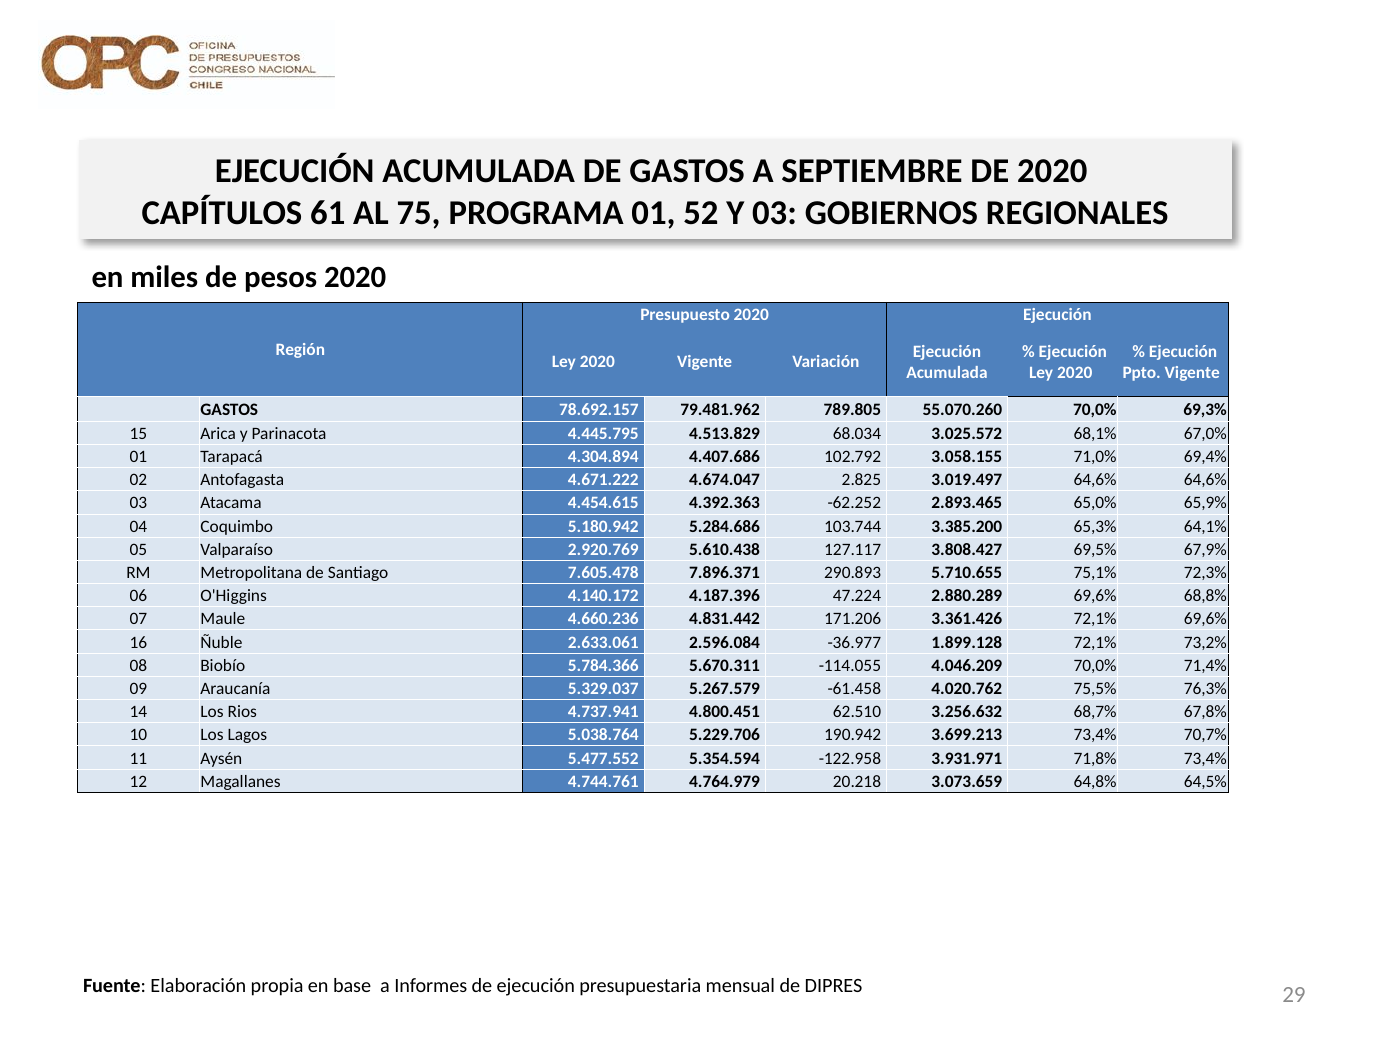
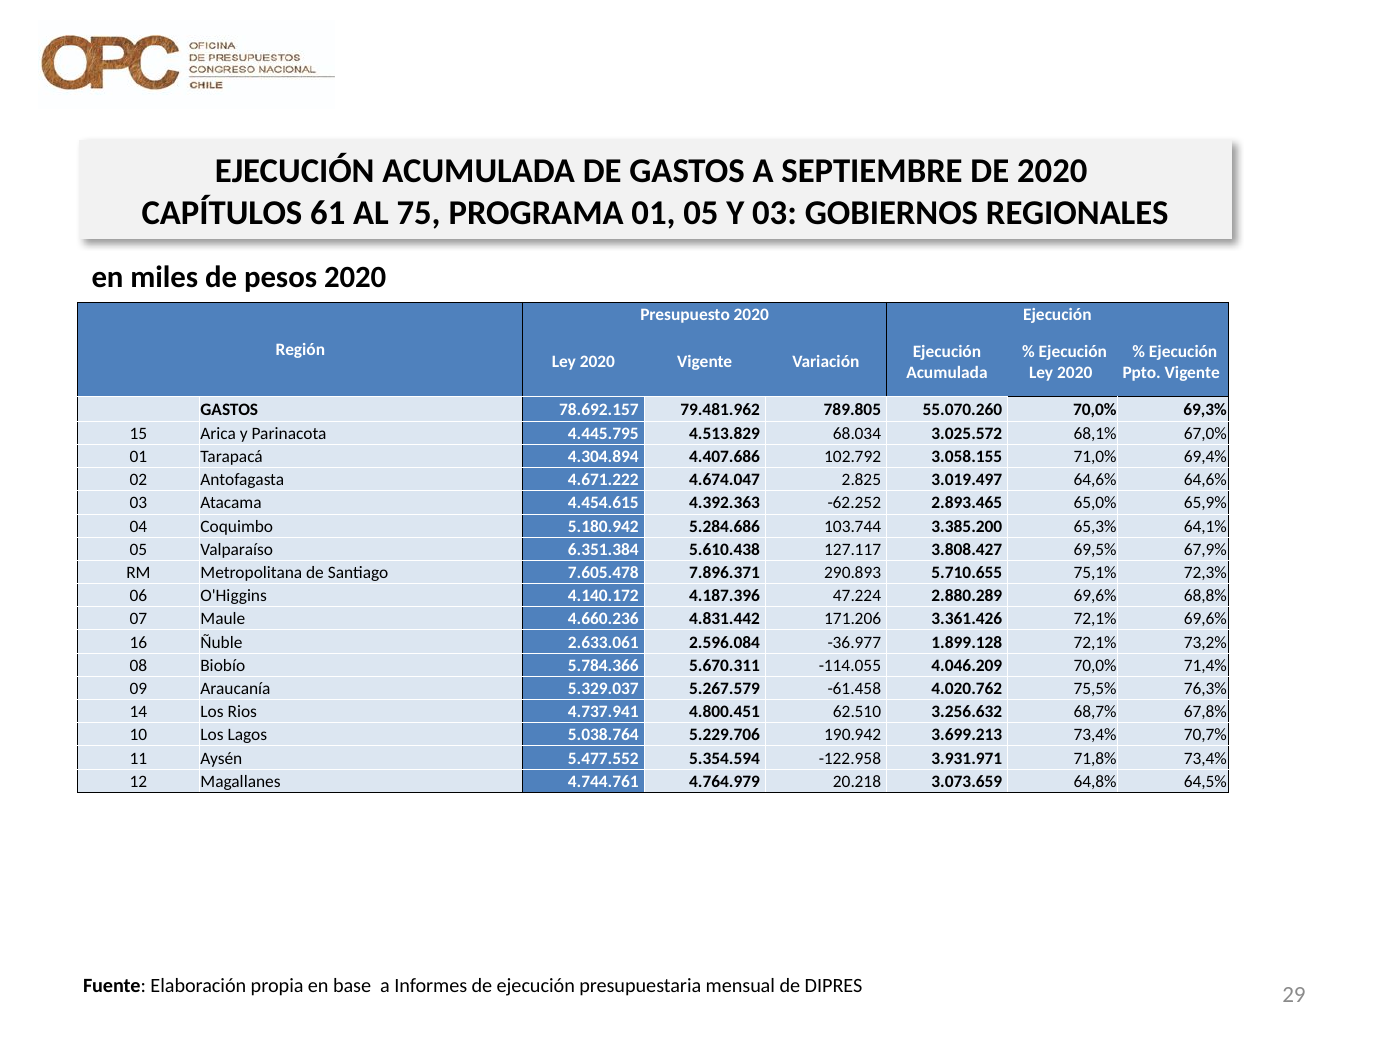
01 52: 52 -> 05
2.920.769: 2.920.769 -> 6.351.384
